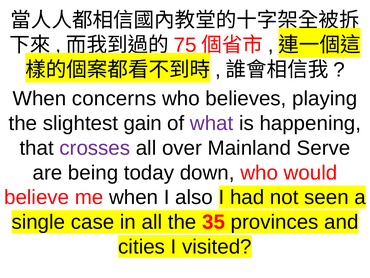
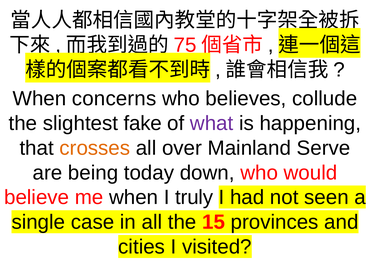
playing: playing -> collude
gain: gain -> fake
crosses colour: purple -> orange
also: also -> truly
35: 35 -> 15
